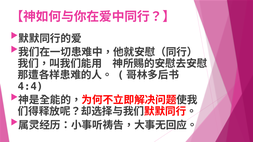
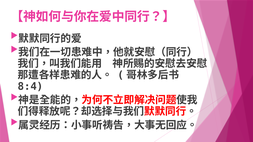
4:4: 4:4 -> 8:4
